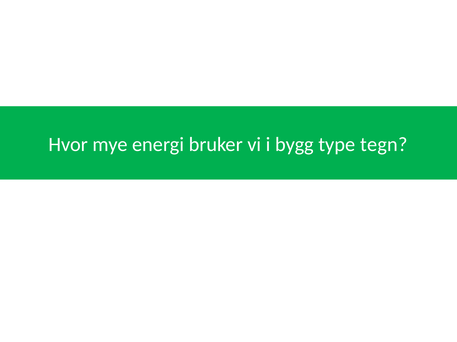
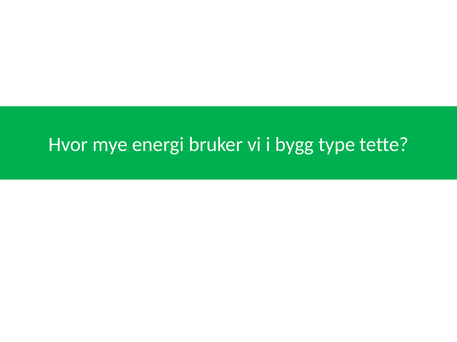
tegn: tegn -> tette
